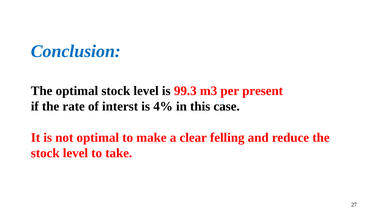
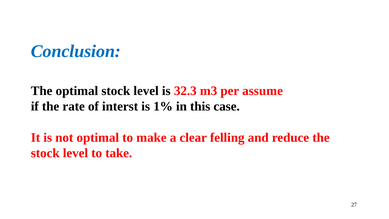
99.3: 99.3 -> 32.3
present: present -> assume
4%: 4% -> 1%
